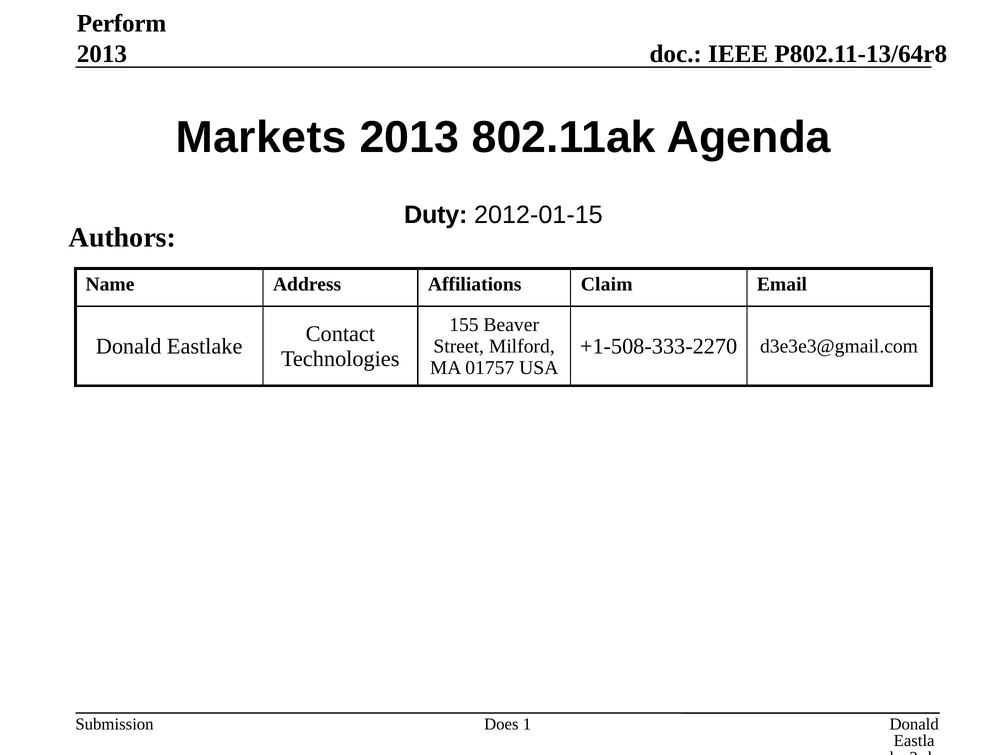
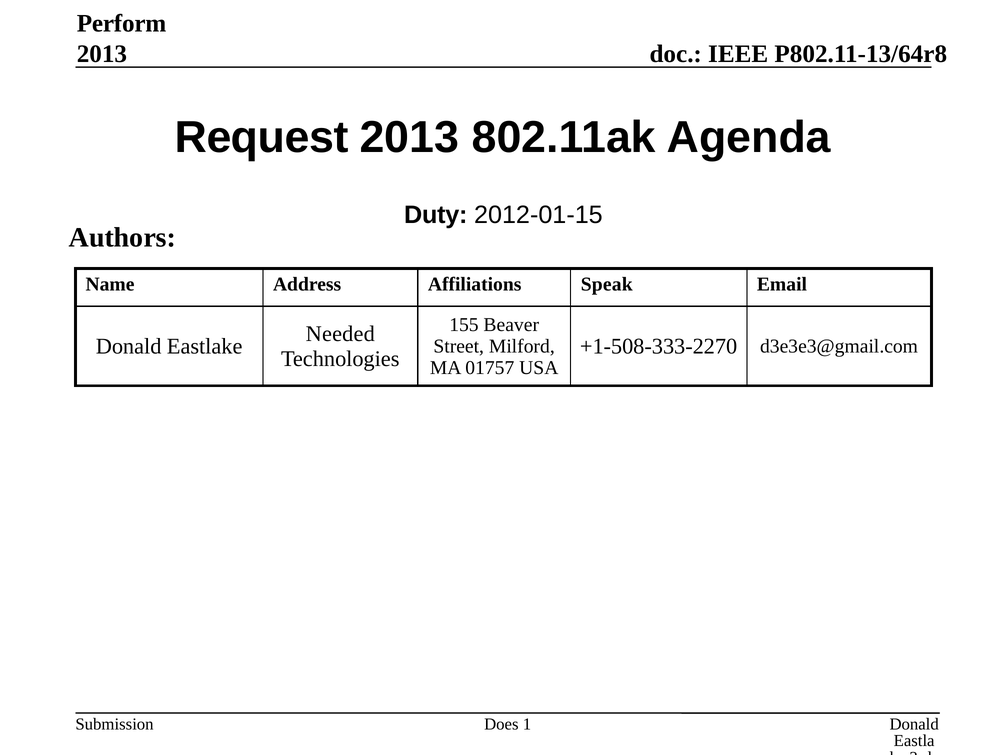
Markets: Markets -> Request
Claim: Claim -> Speak
Contact: Contact -> Needed
